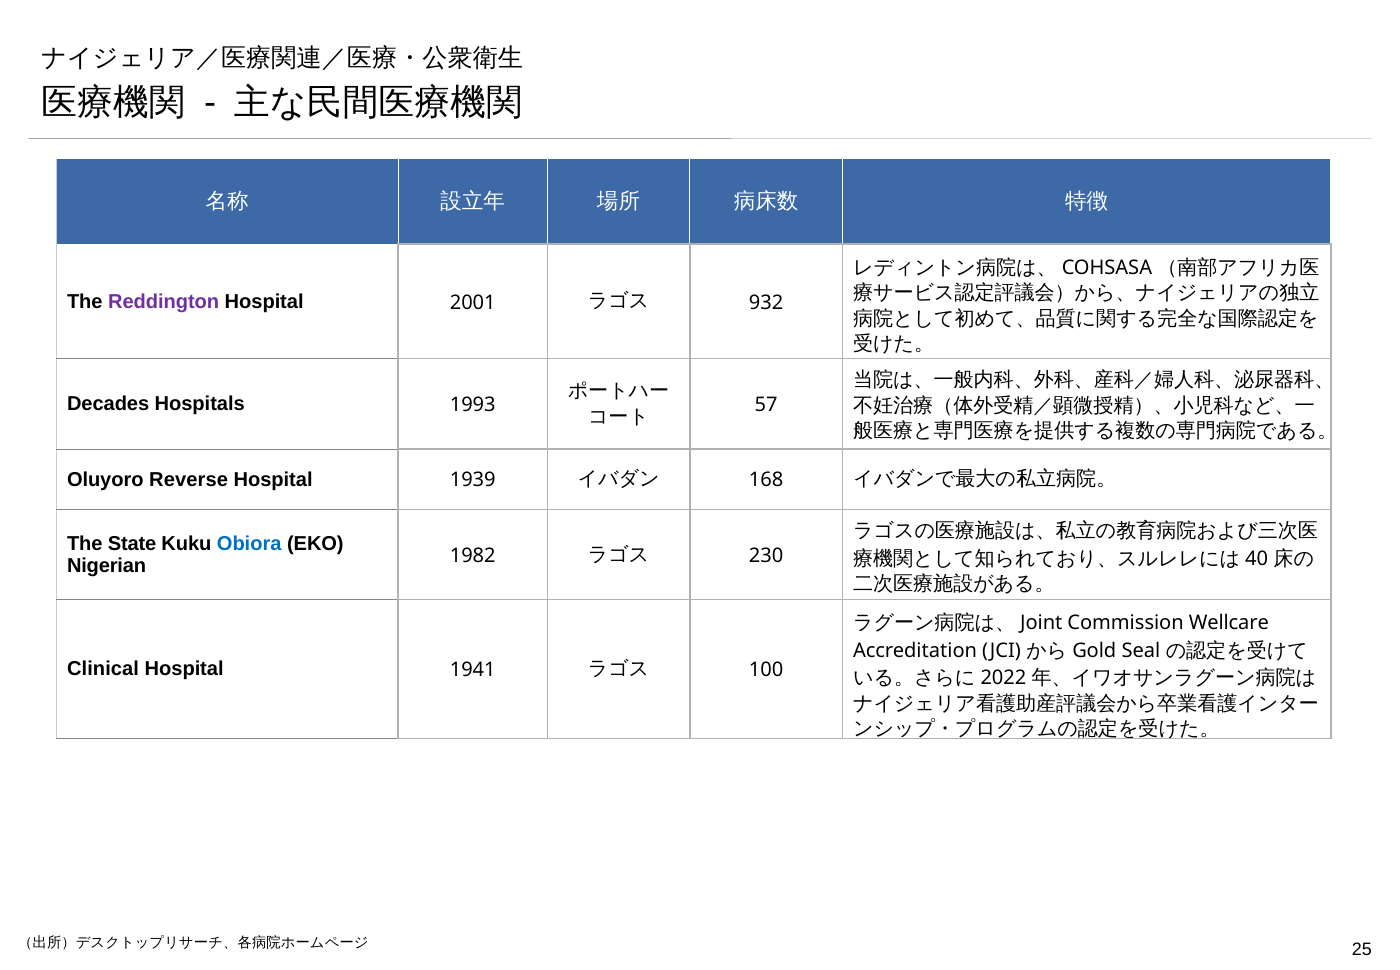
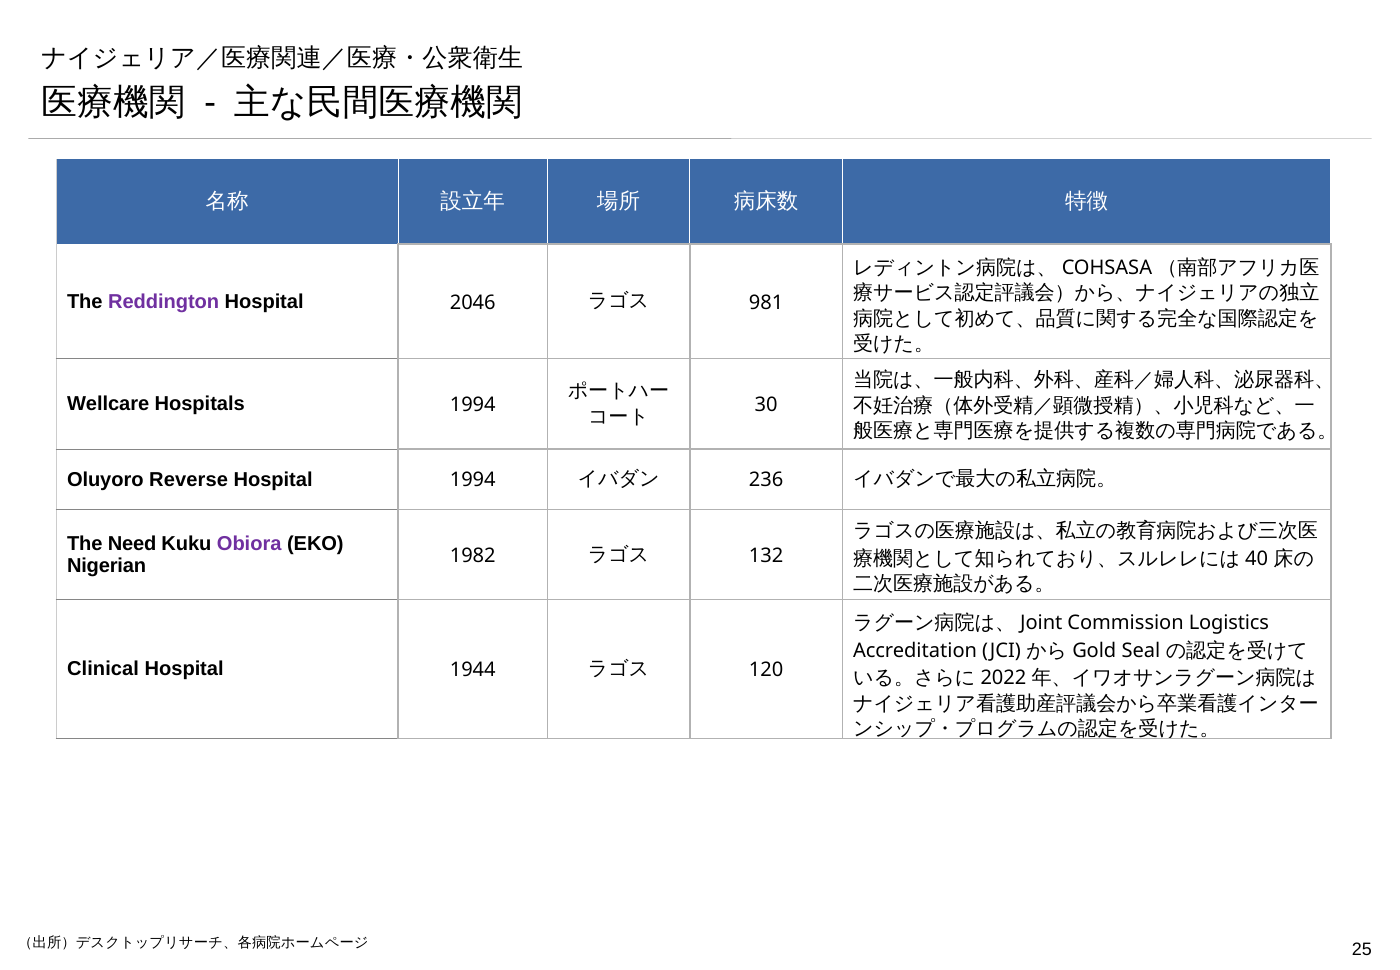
2001: 2001 -> 2046
932: 932 -> 981
Decades: Decades -> Wellcare
Hospitals 1993: 1993 -> 1994
57: 57 -> 30
Hospital 1939: 1939 -> 1994
168: 168 -> 236
State: State -> Need
Obiora colour: blue -> purple
230: 230 -> 132
Wellcare: Wellcare -> Logistics
1941: 1941 -> 1944
100: 100 -> 120
